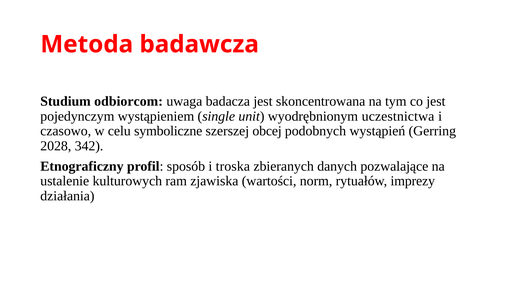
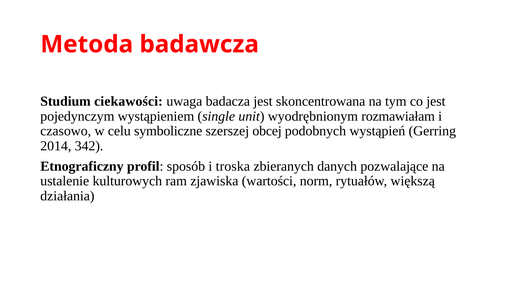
odbiorcom: odbiorcom -> ciekawości
uczestnictwa: uczestnictwa -> rozmawiałam
2028: 2028 -> 2014
imprezy: imprezy -> większą
